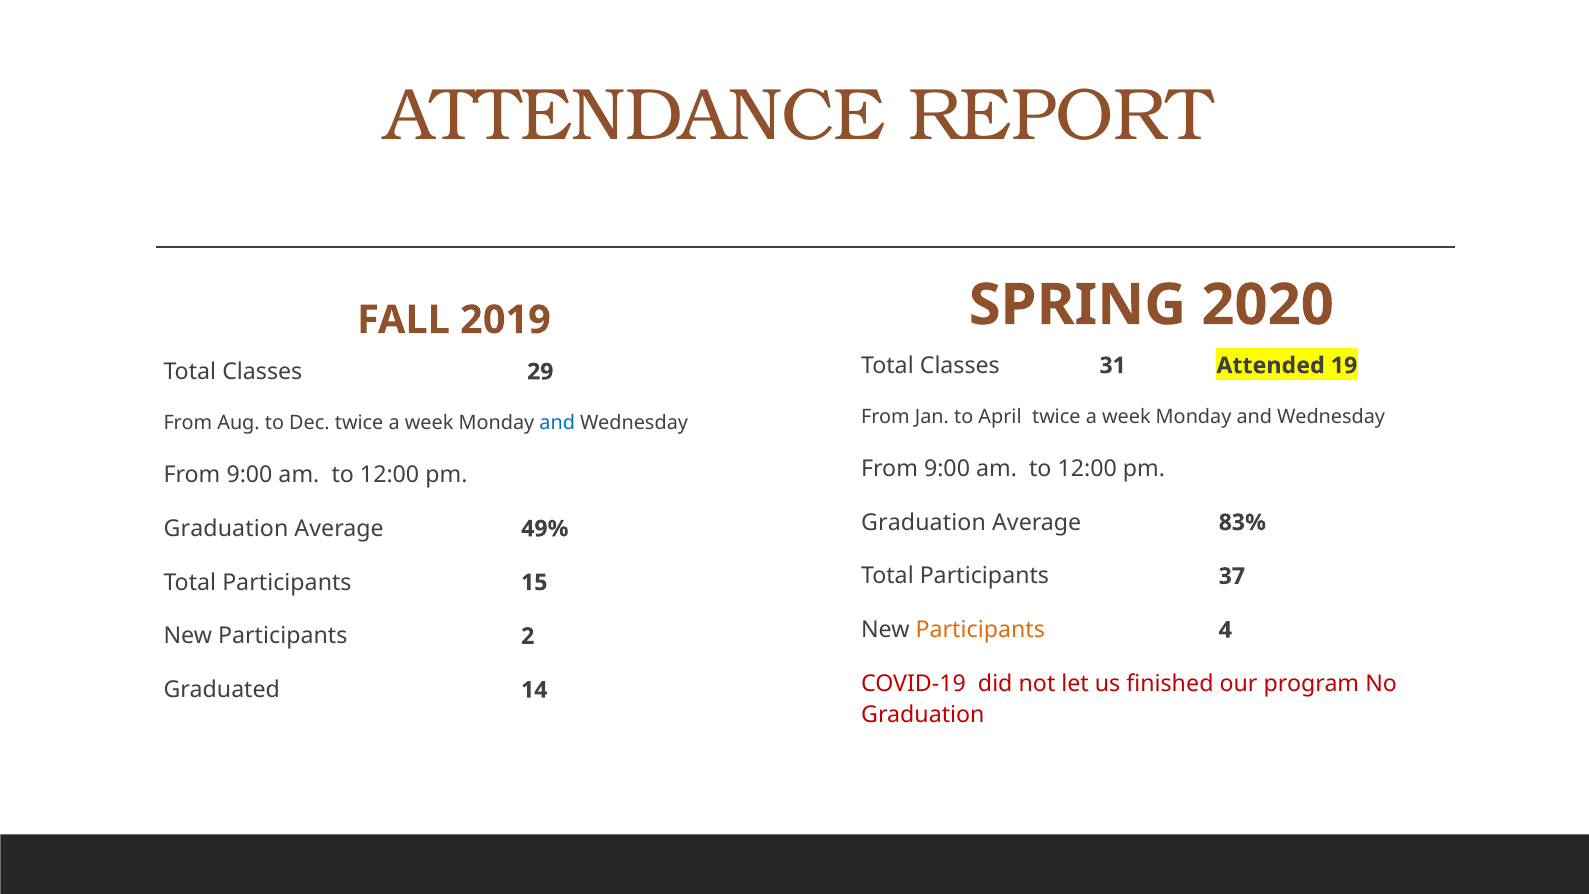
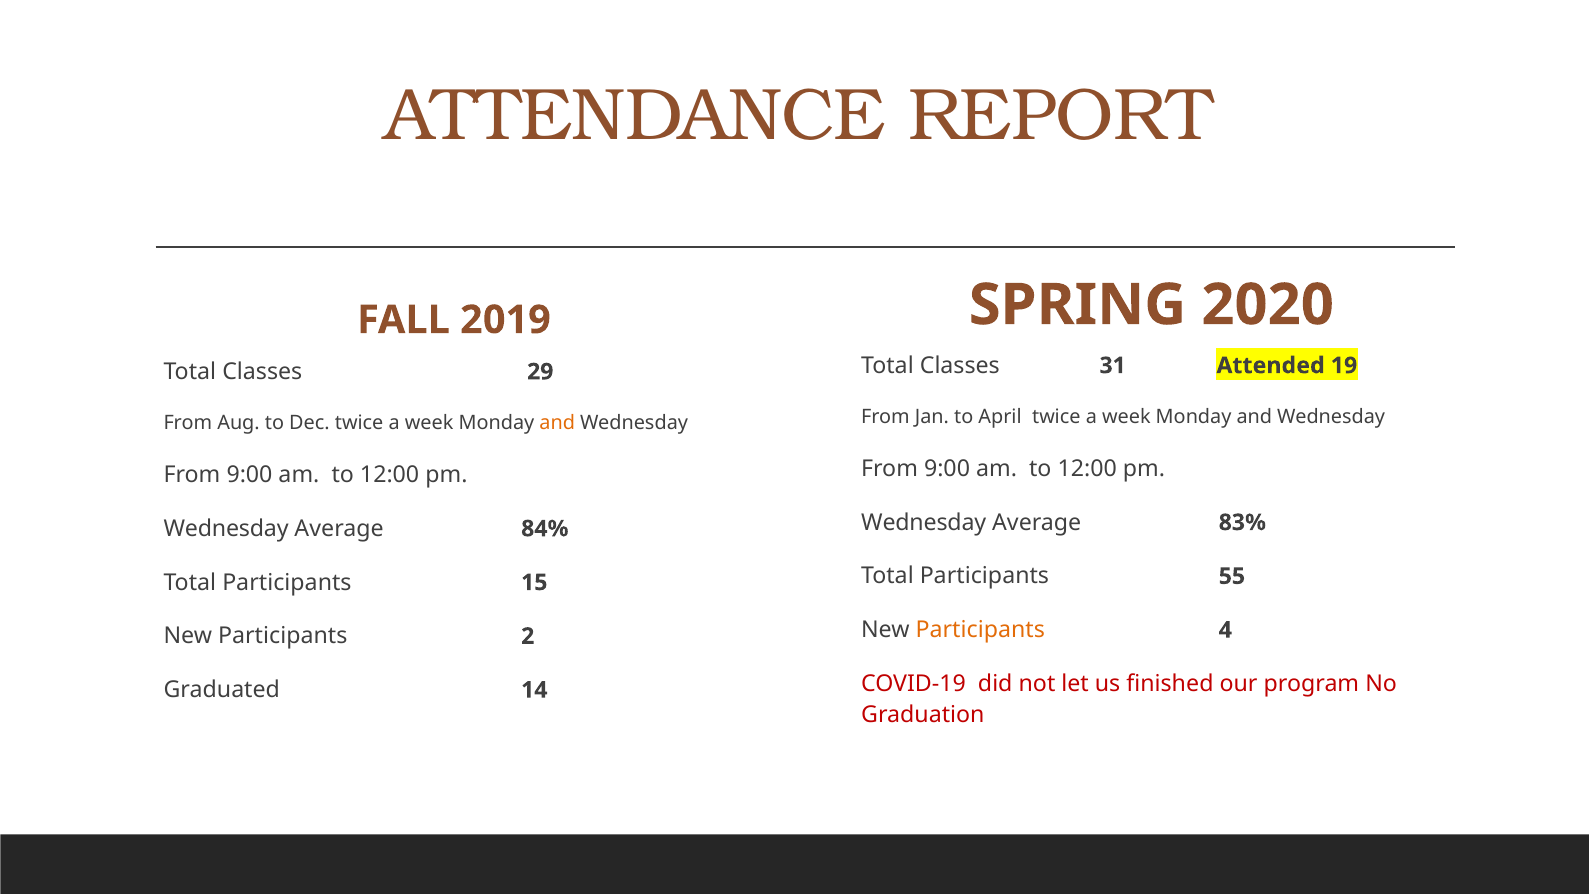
and at (557, 423) colour: blue -> orange
Graduation at (924, 522): Graduation -> Wednesday
Graduation at (226, 529): Graduation -> Wednesday
49%: 49% -> 84%
37: 37 -> 55
